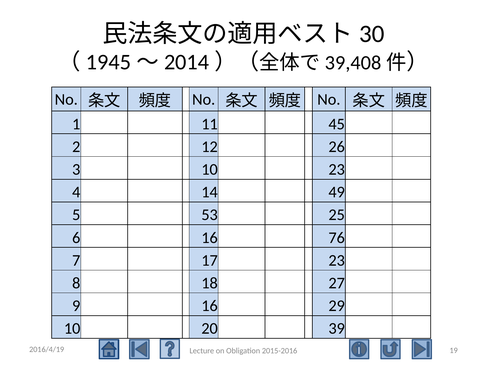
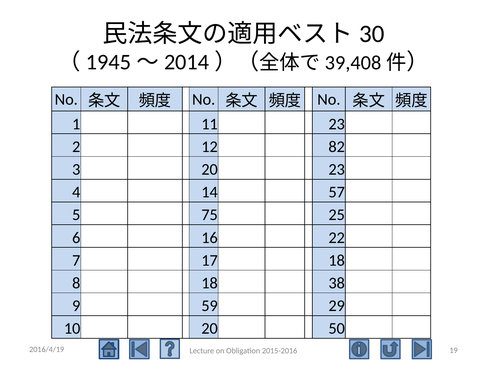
11 45: 45 -> 23
26: 26 -> 82
3 10: 10 -> 20
49: 49 -> 57
53: 53 -> 75
76: 76 -> 22
17 23: 23 -> 18
27: 27 -> 38
9 16: 16 -> 59
39: 39 -> 50
